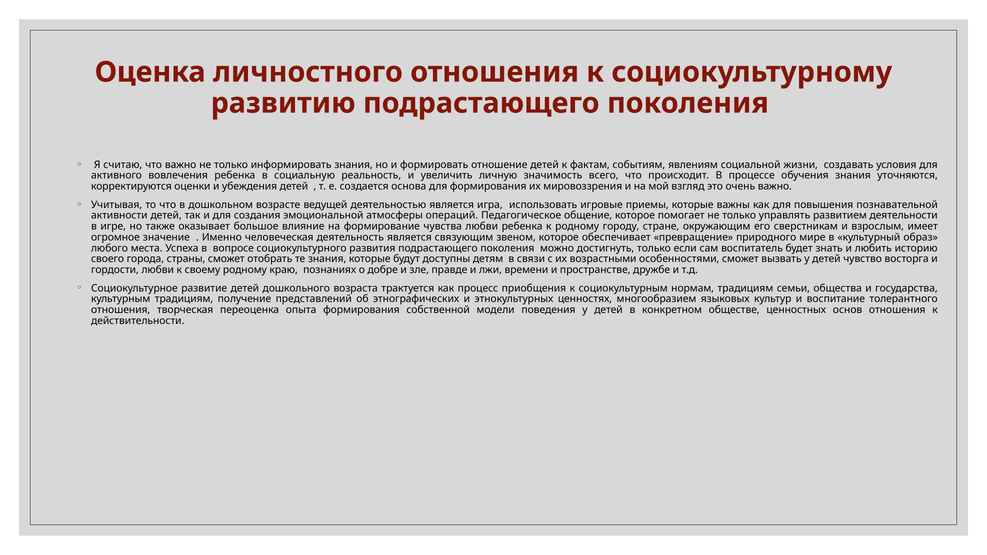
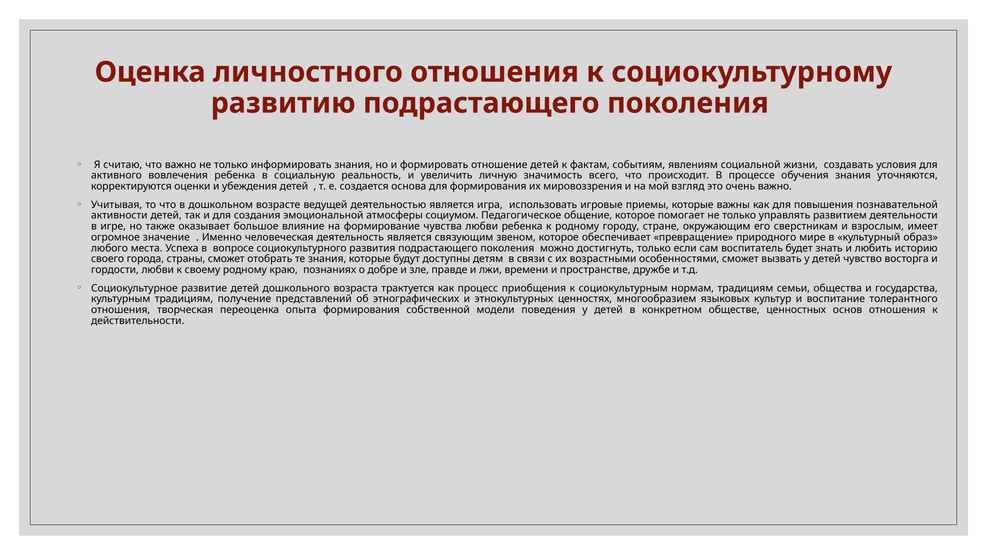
операций: операций -> социумом
